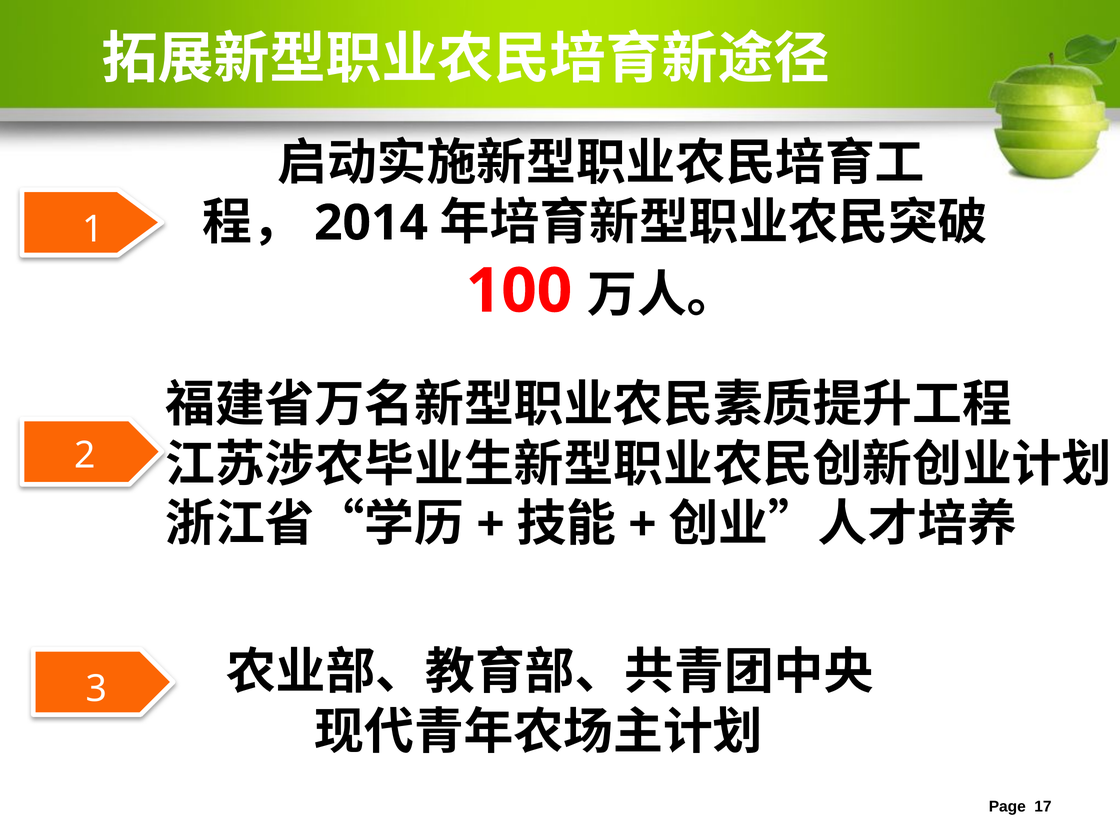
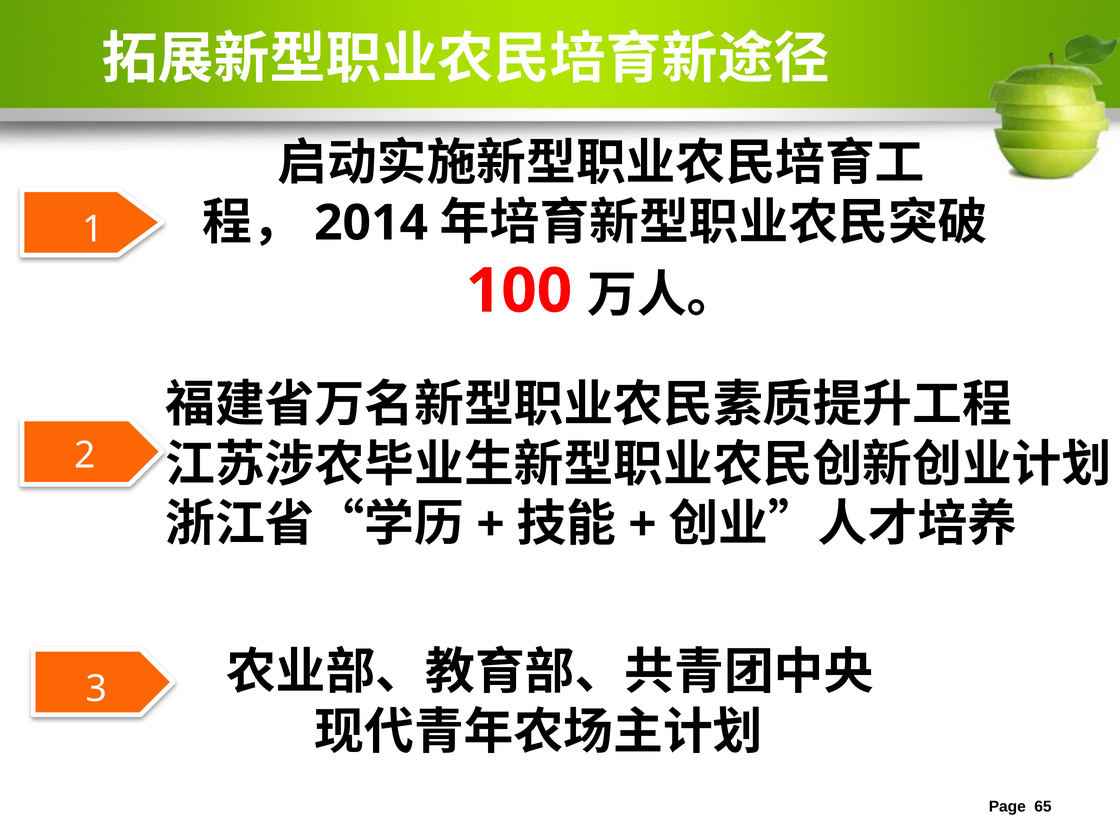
17: 17 -> 65
